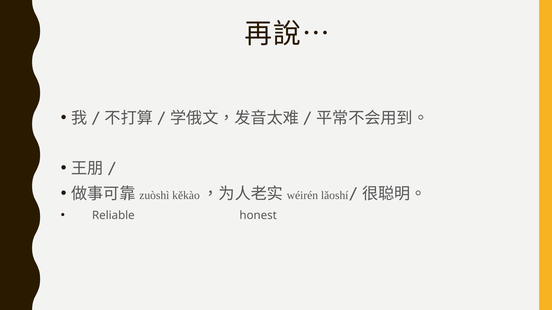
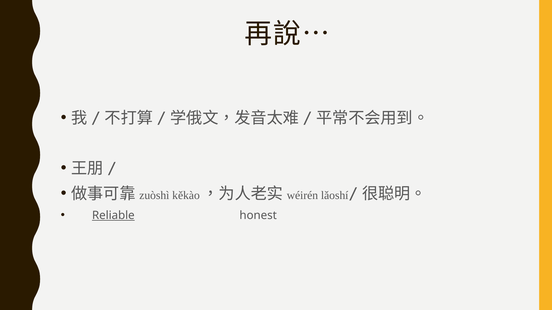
Reliable underline: none -> present
